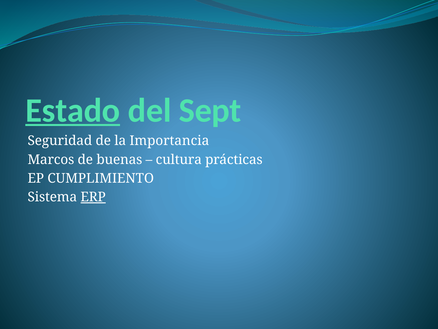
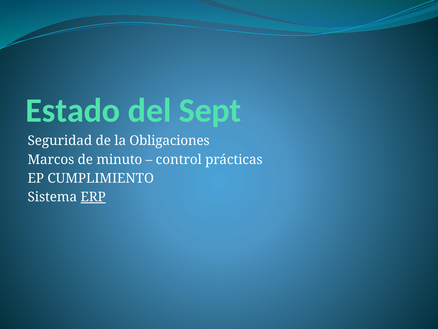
Estado underline: present -> none
Importancia: Importancia -> Obligaciones
buenas: buenas -> minuto
cultura: cultura -> control
